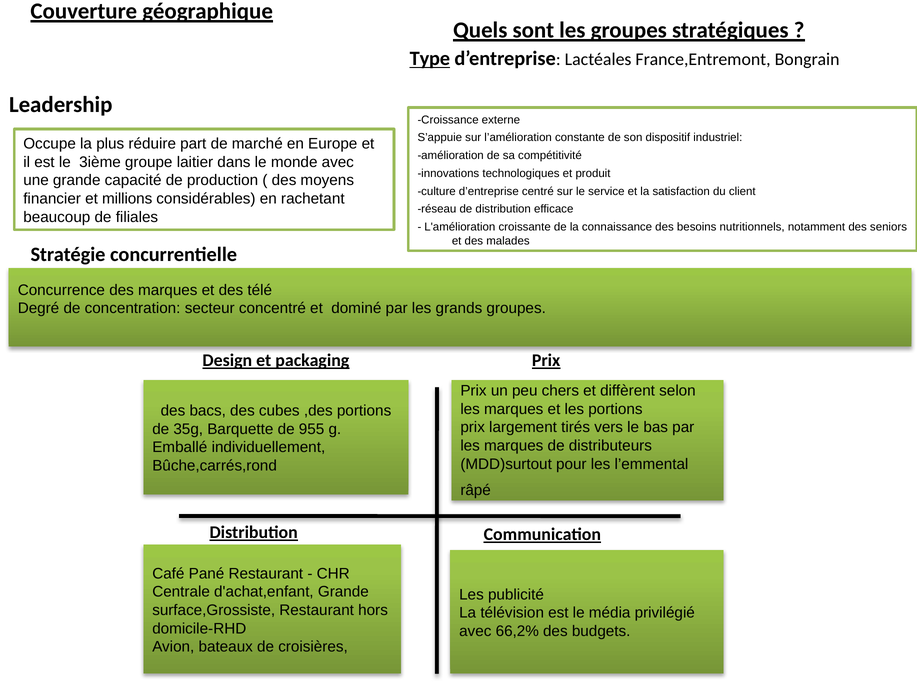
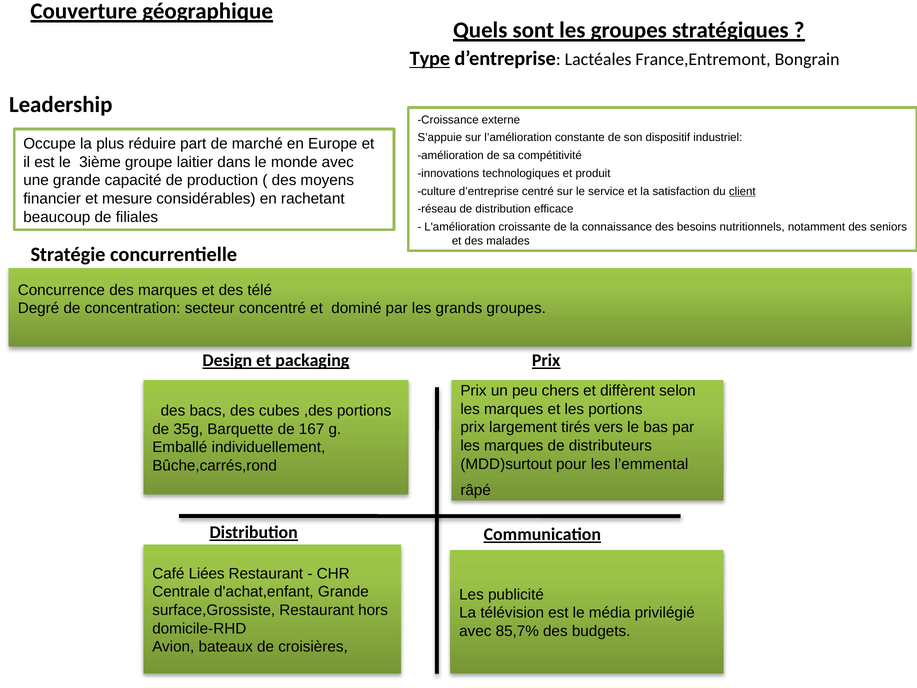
client underline: none -> present
millions: millions -> mesure
955: 955 -> 167
Pané: Pané -> Liées
66,2%: 66,2% -> 85,7%
